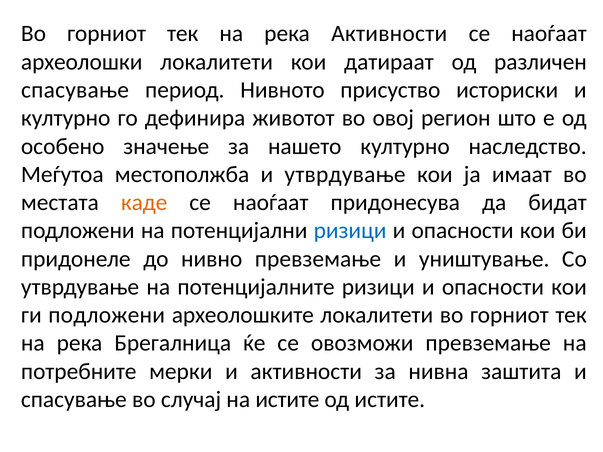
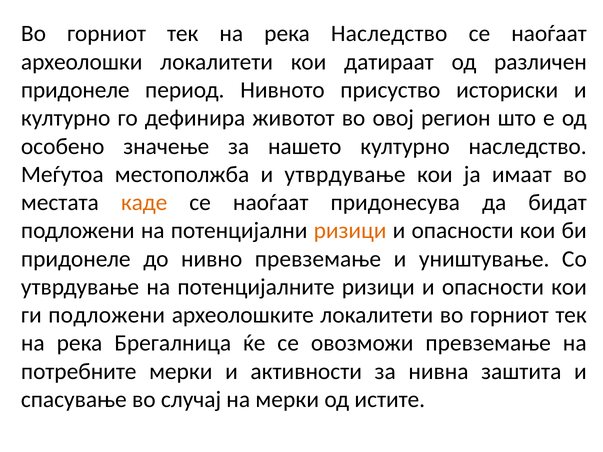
река Активности: Активности -> Наследство
спасување at (75, 90): спасување -> придонеле
ризици at (350, 231) colour: blue -> orange
на истите: истите -> мерки
